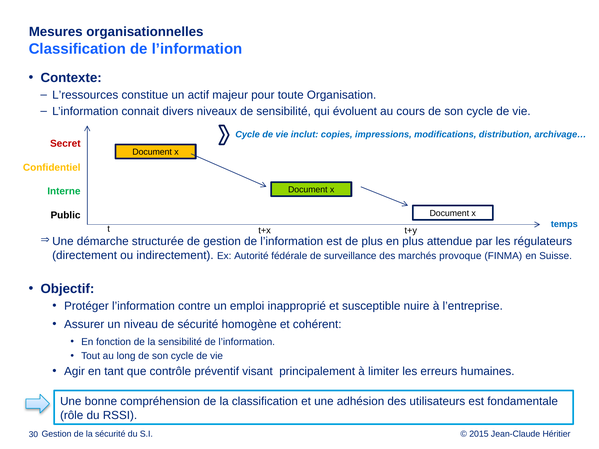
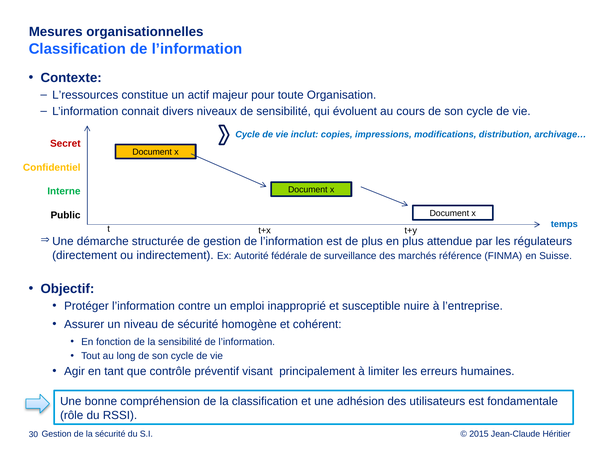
provoque: provoque -> référence
